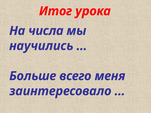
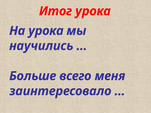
На числа: числа -> урока
